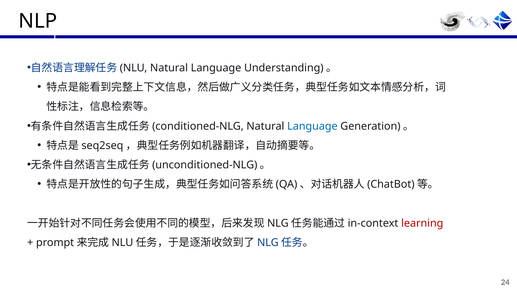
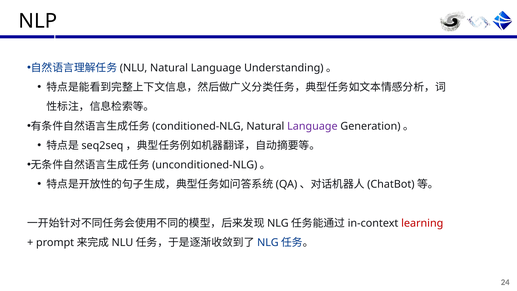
Language at (312, 126) colour: blue -> purple
